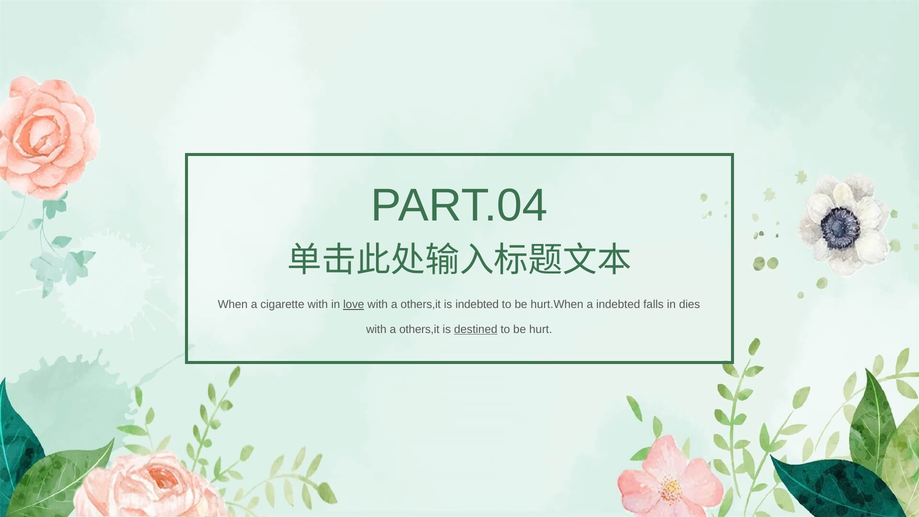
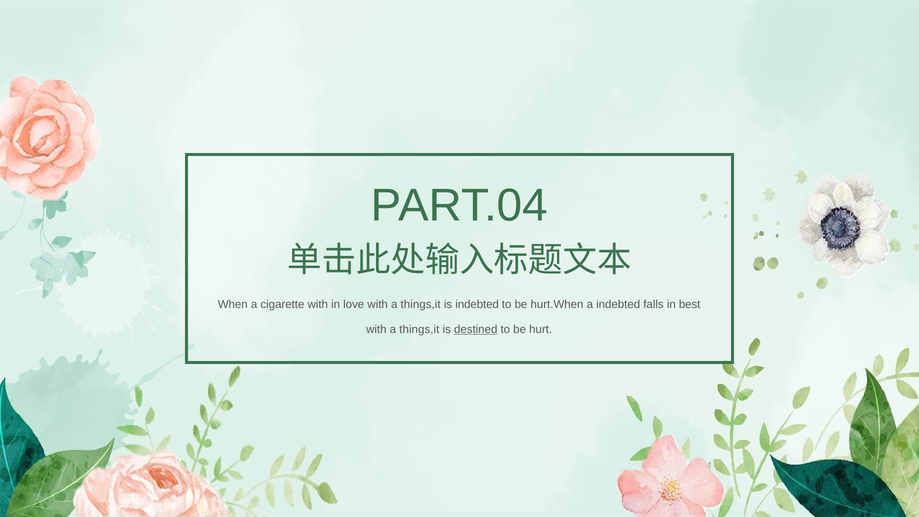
love underline: present -> none
others,it at (421, 305): others,it -> things,it
dies: dies -> best
others,it at (419, 329): others,it -> things,it
